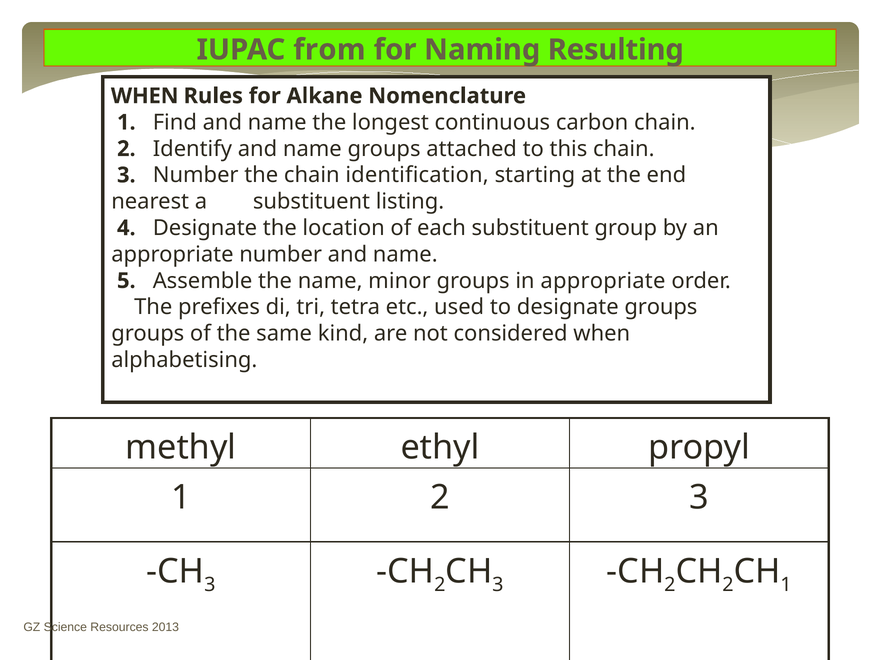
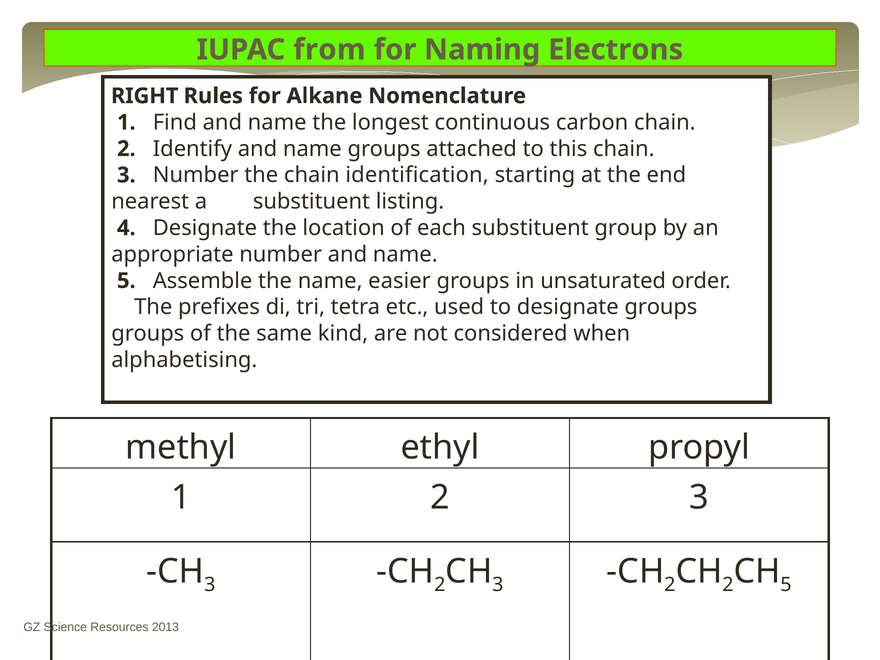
Resulting: Resulting -> Electrons
WHEN at (145, 96): WHEN -> RIGHT
minor: minor -> easier
in appropriate: appropriate -> unsaturated
1 at (786, 585): 1 -> 5
